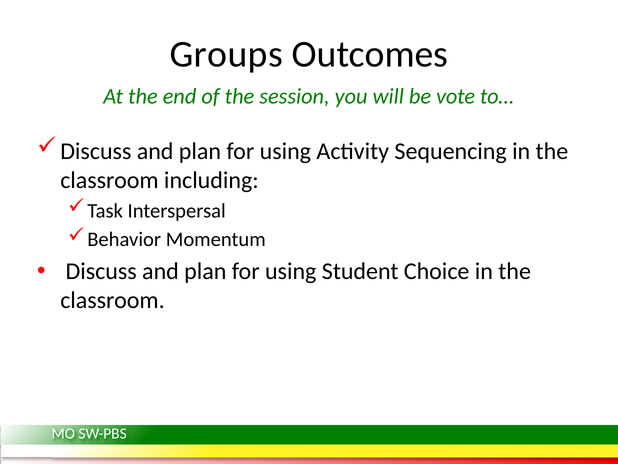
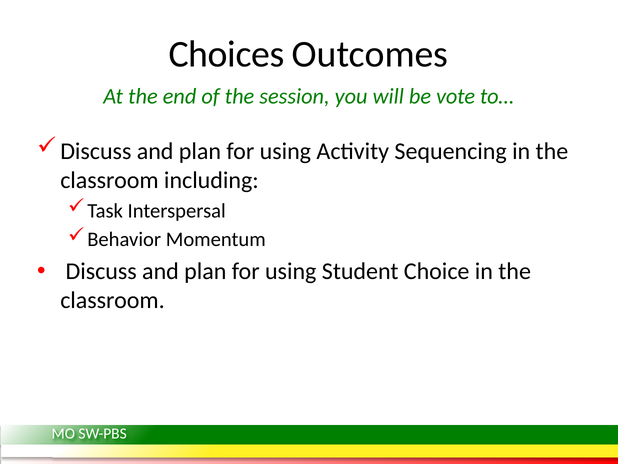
Groups: Groups -> Choices
